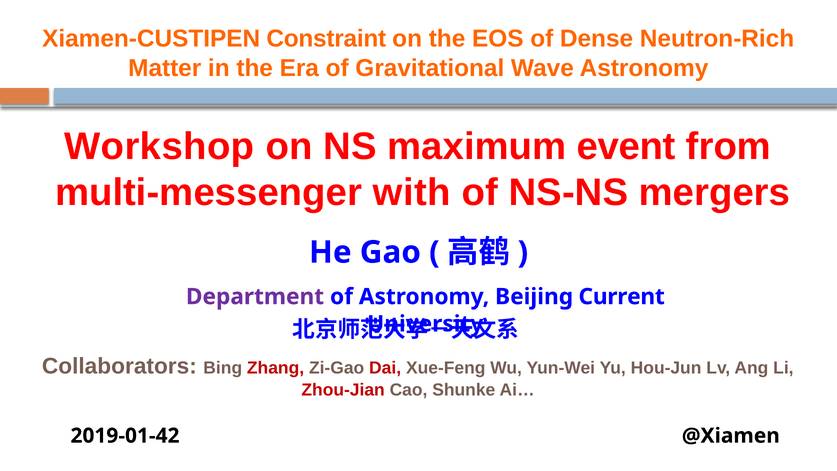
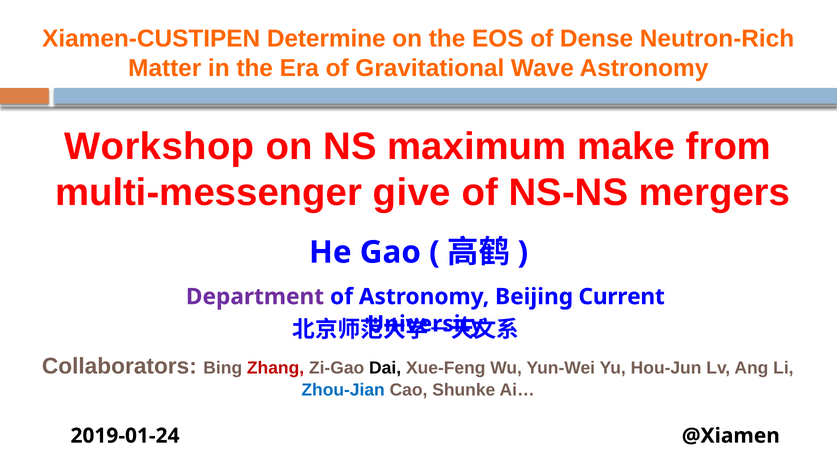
Constraint: Constraint -> Determine
event: event -> make
with: with -> give
Dai colour: red -> black
Zhou-Jian colour: red -> blue
2019-01-42: 2019-01-42 -> 2019-01-24
